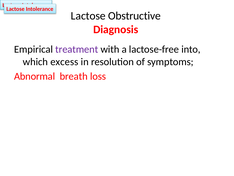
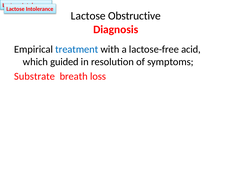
treatment colour: purple -> blue
into: into -> acid
excess: excess -> guided
Abnormal: Abnormal -> Substrate
